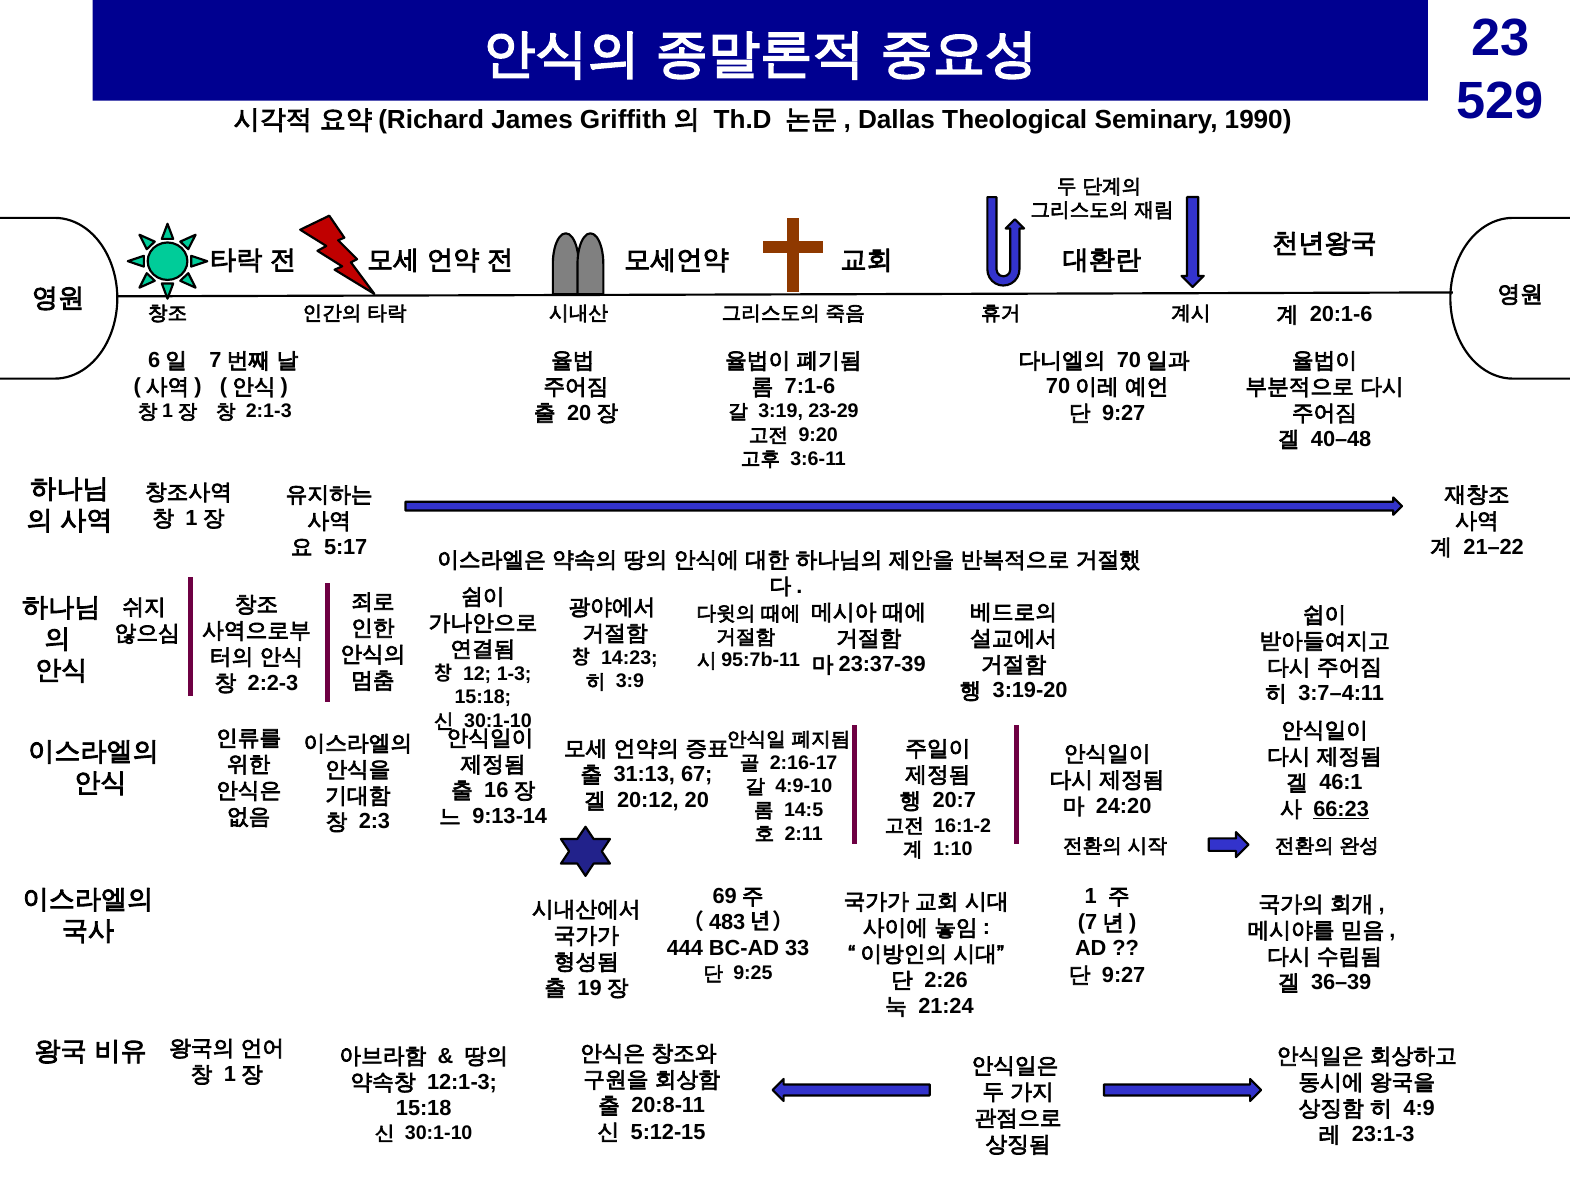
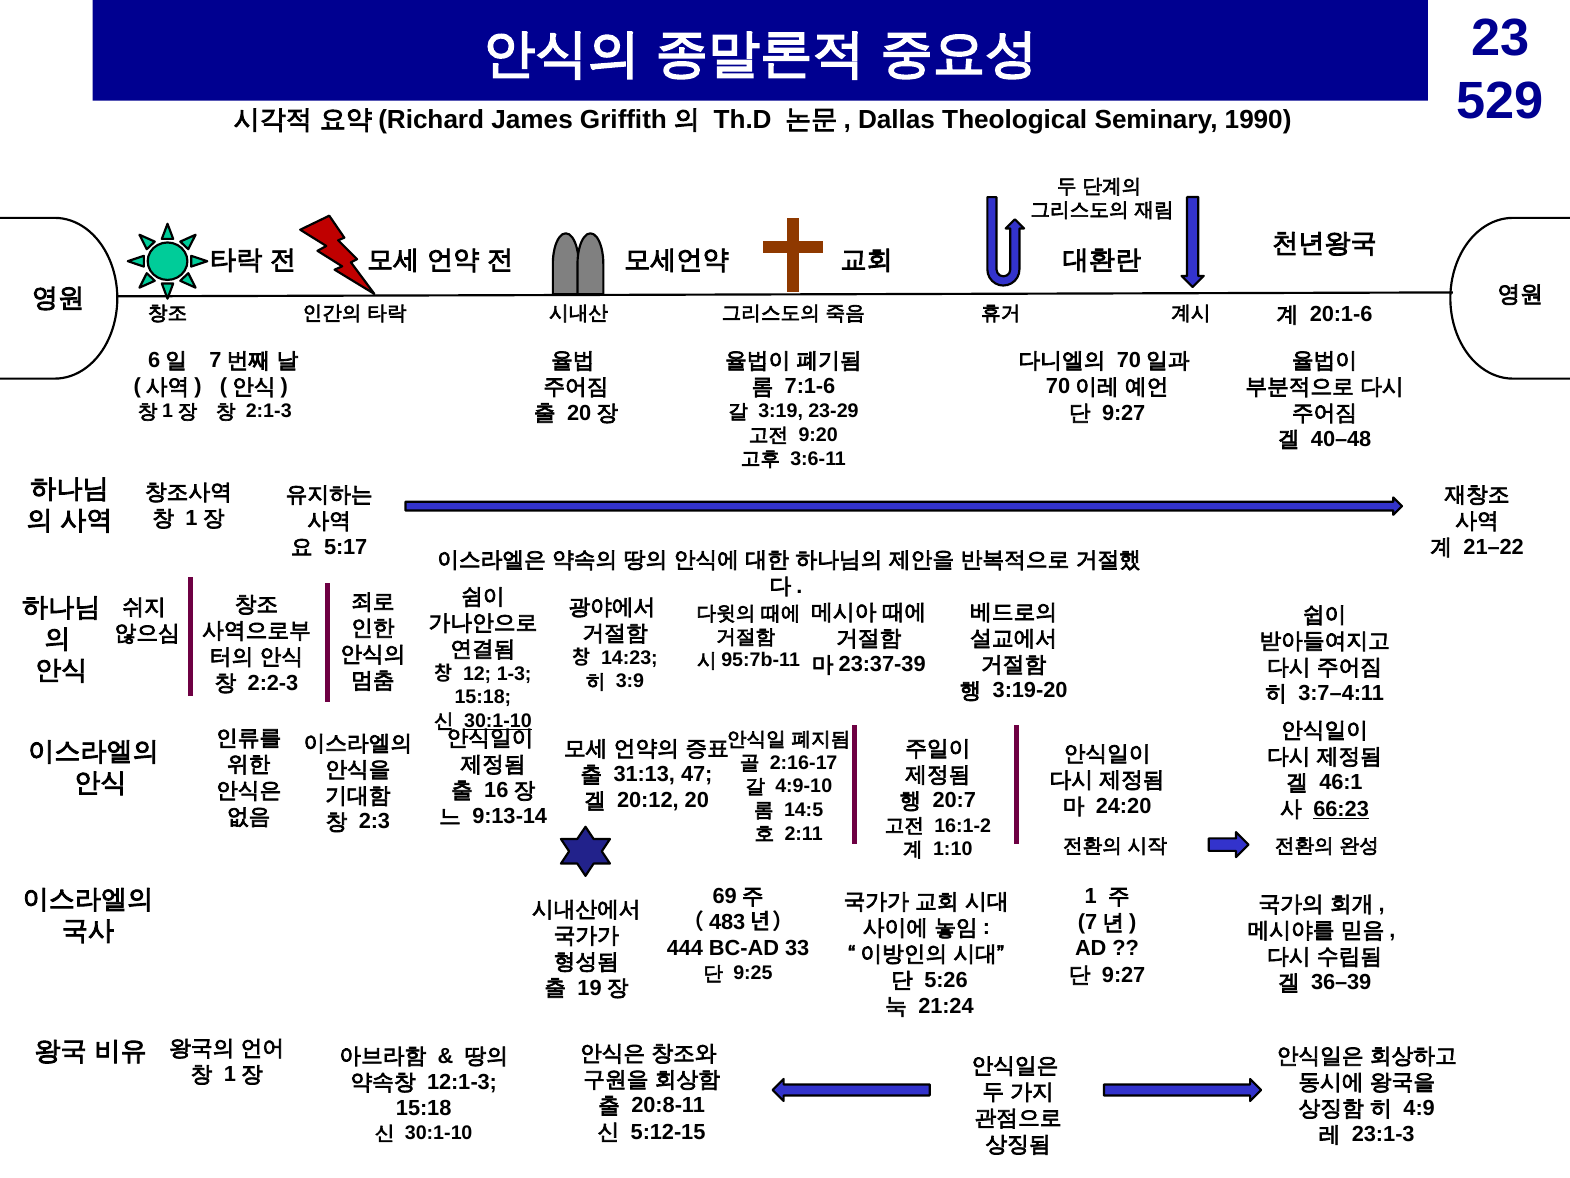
30:1-10 at (498, 721) underline: none -> present
67: 67 -> 47
2:26: 2:26 -> 5:26
